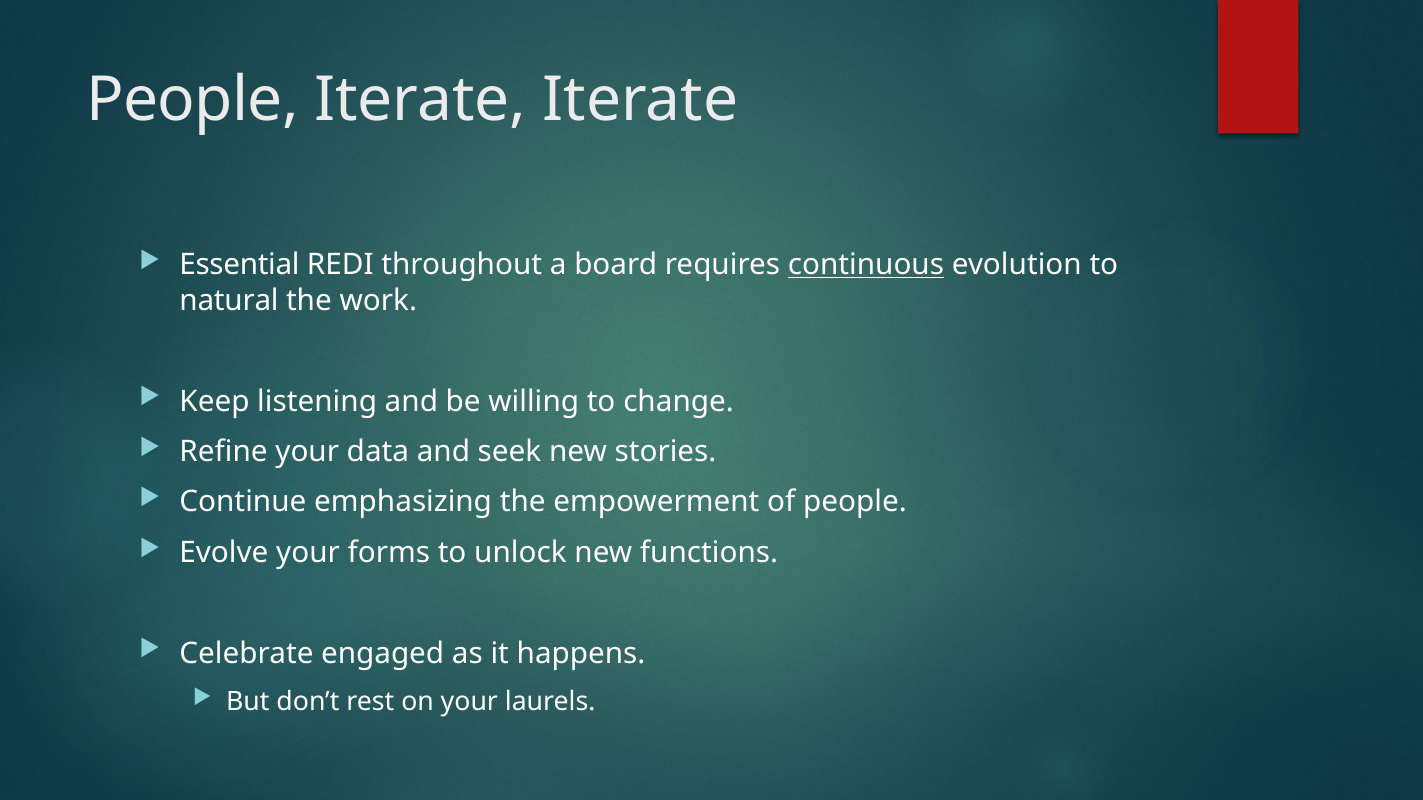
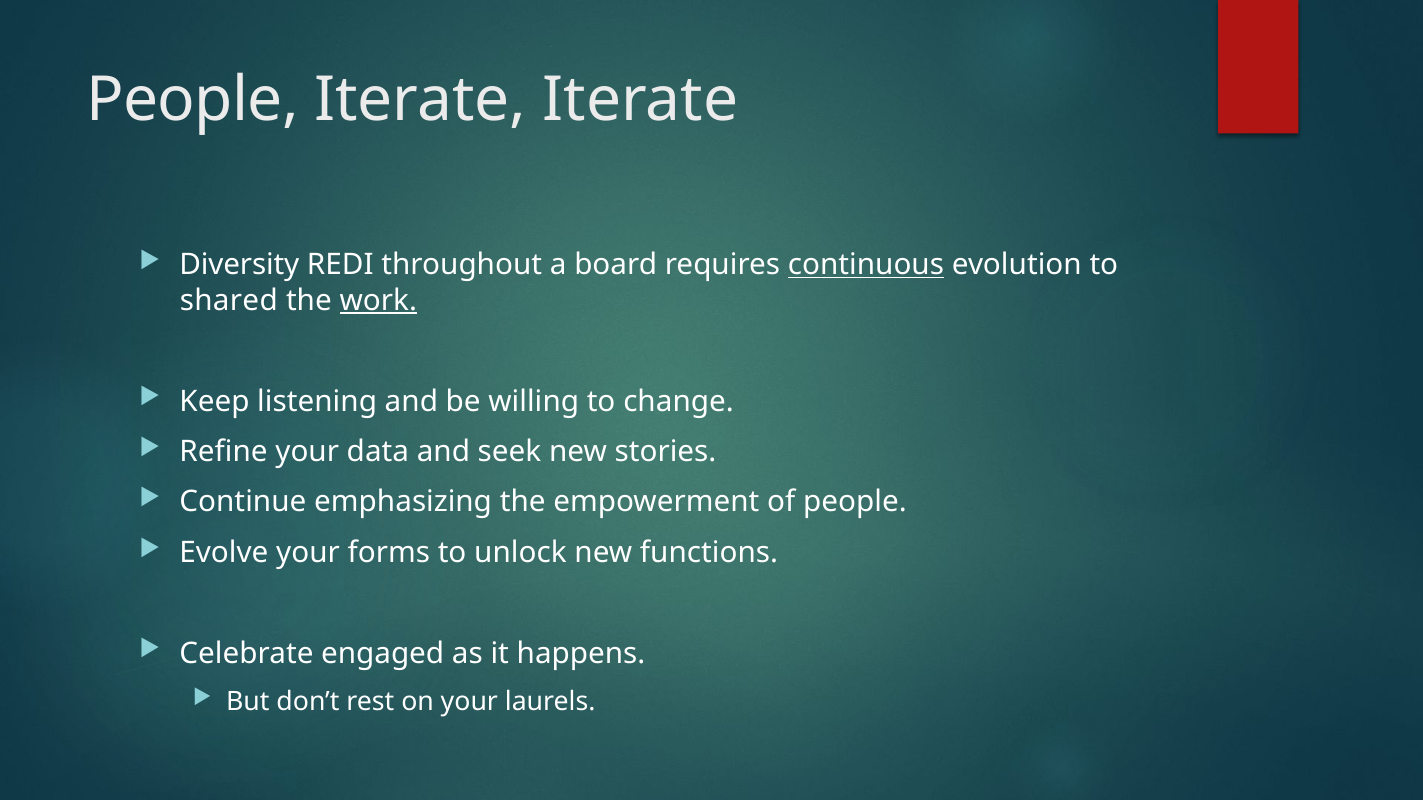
Essential: Essential -> Diversity
natural: natural -> shared
work underline: none -> present
